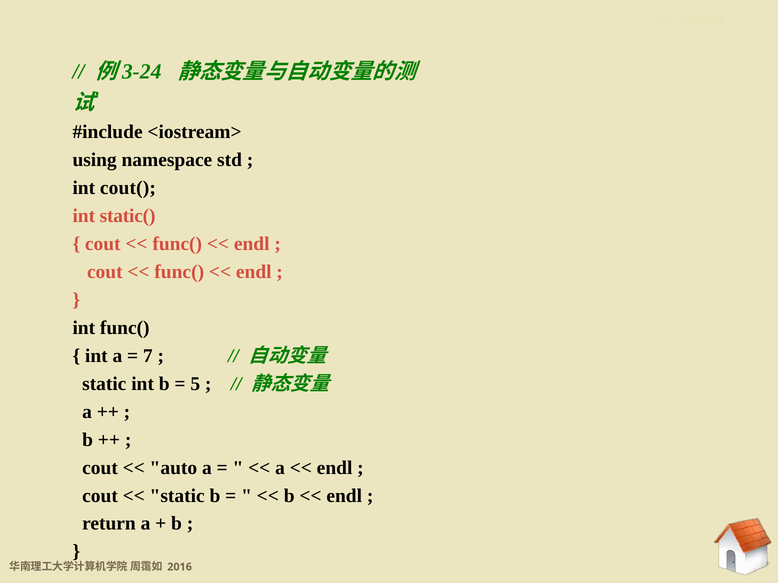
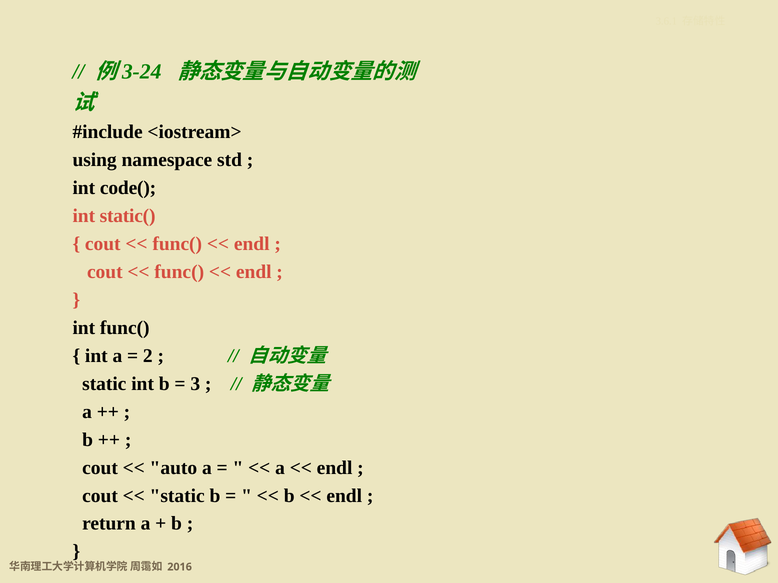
cout(: cout( -> code(
7: 7 -> 2
5: 5 -> 3
